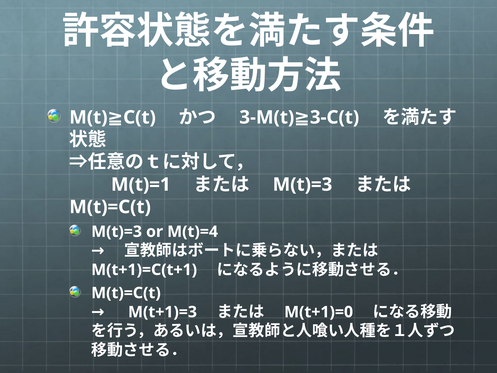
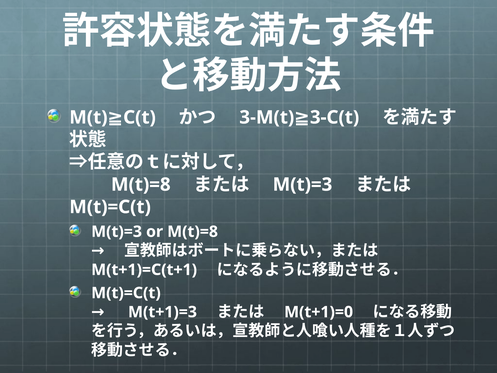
M(t)=1 at (141, 184): M(t)=1 -> M(t)=8
or M(t)=4: M(t)=4 -> M(t)=8
